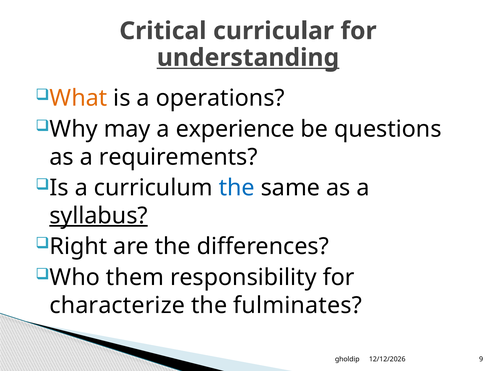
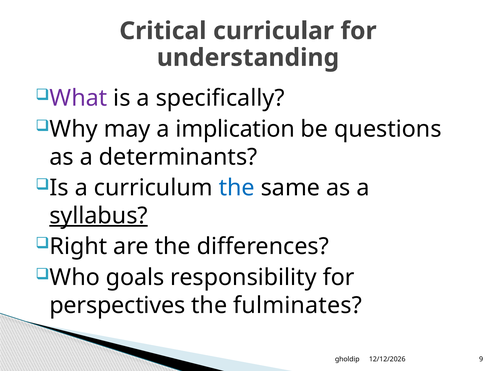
understanding underline: present -> none
What colour: orange -> purple
operations: operations -> specifically
experience: experience -> implication
requirements: requirements -> determinants
them: them -> goals
characterize: characterize -> perspectives
